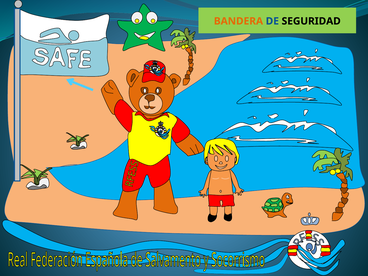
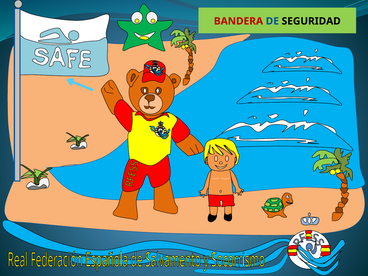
BANDERA colour: orange -> red
